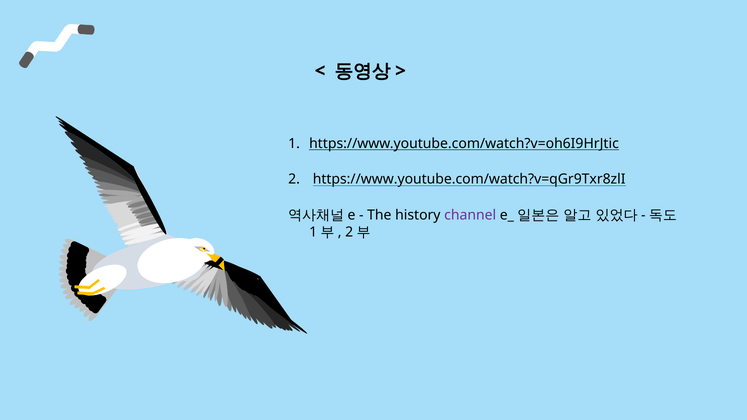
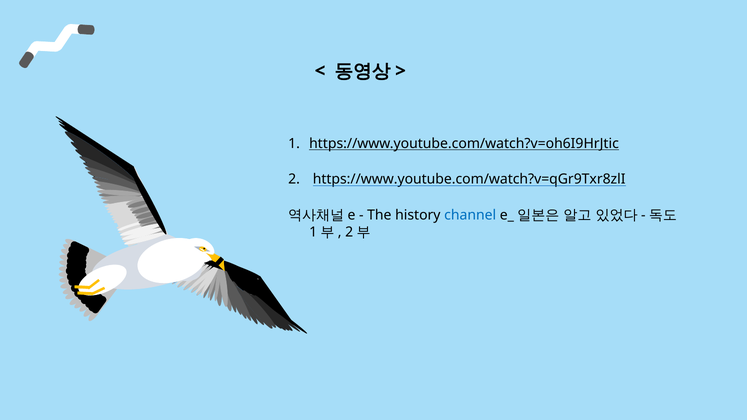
channel colour: purple -> blue
